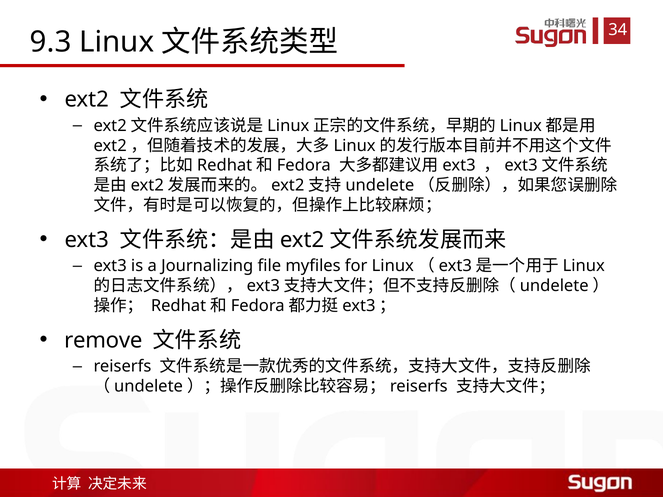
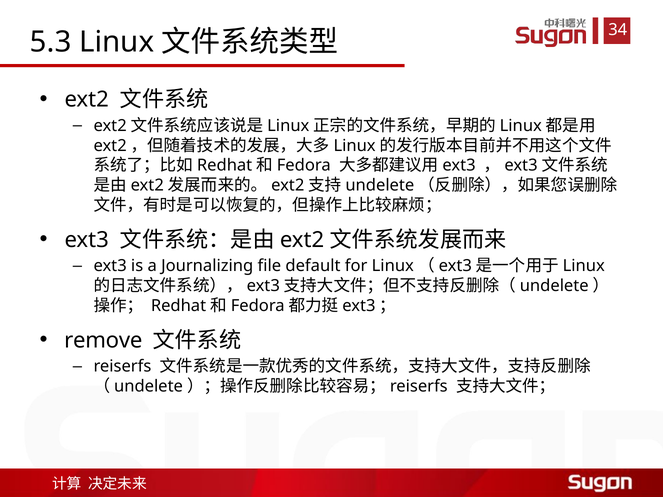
9.3: 9.3 -> 5.3
myfiles: myfiles -> default
